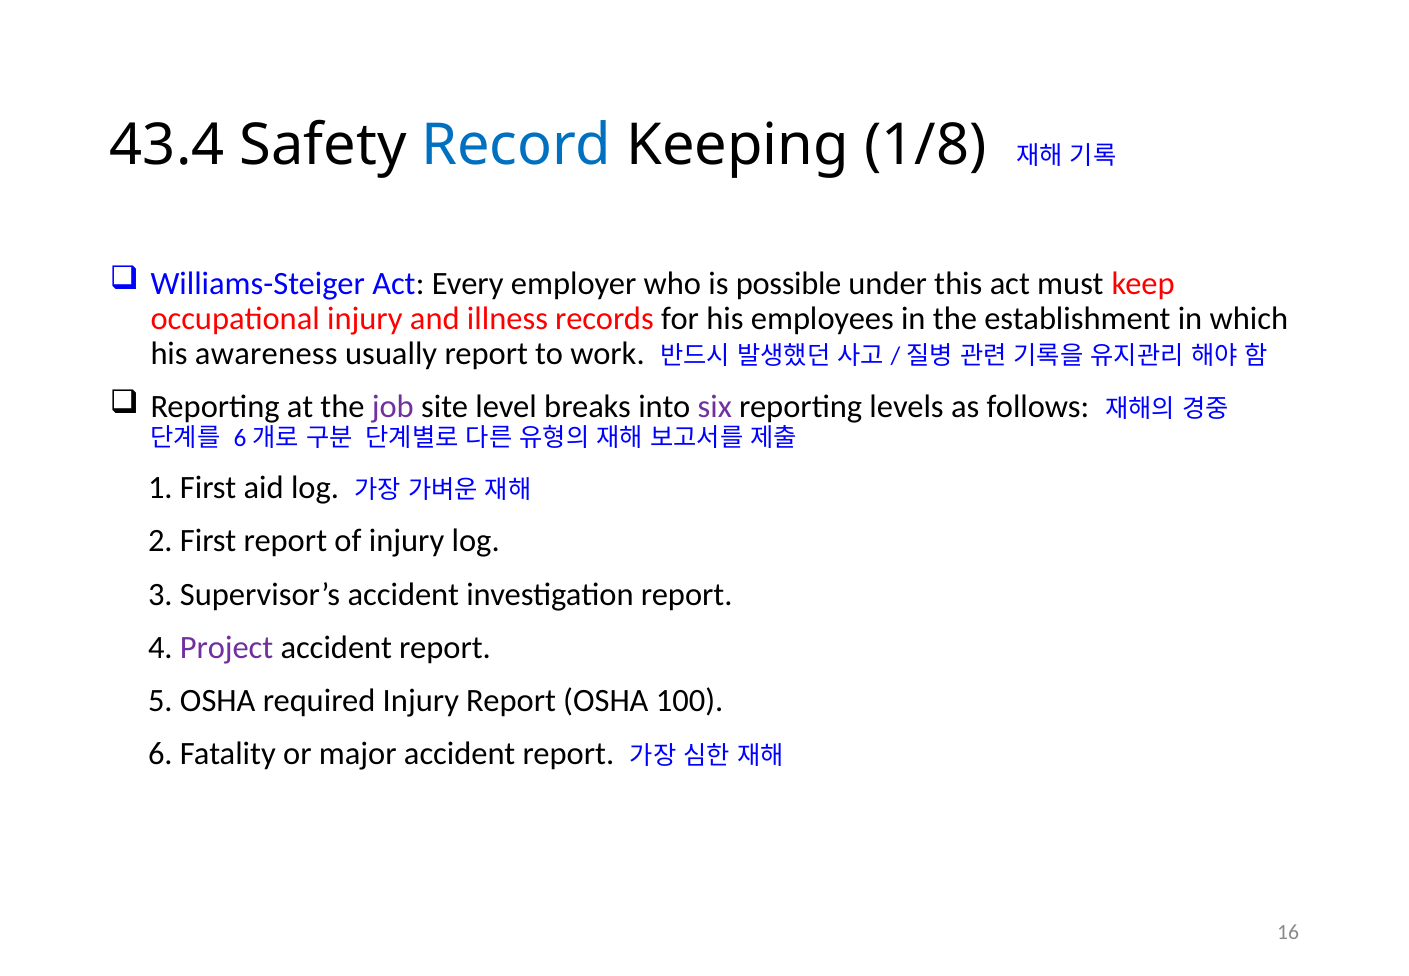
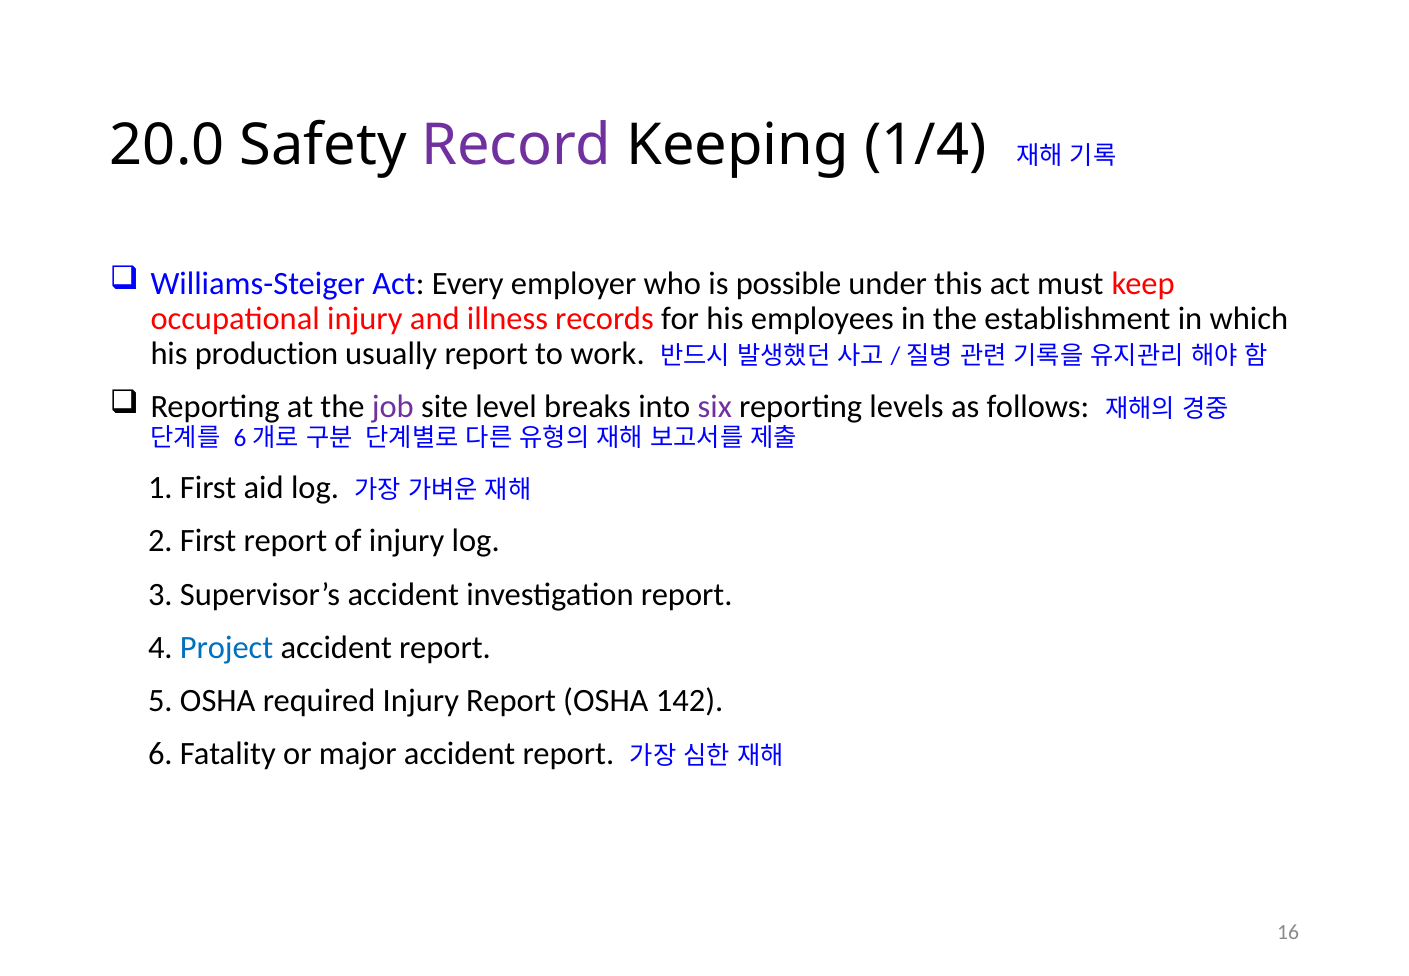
43.4: 43.4 -> 20.0
Record colour: blue -> purple
1/8: 1/8 -> 1/4
awareness: awareness -> production
Project colour: purple -> blue
100: 100 -> 142
